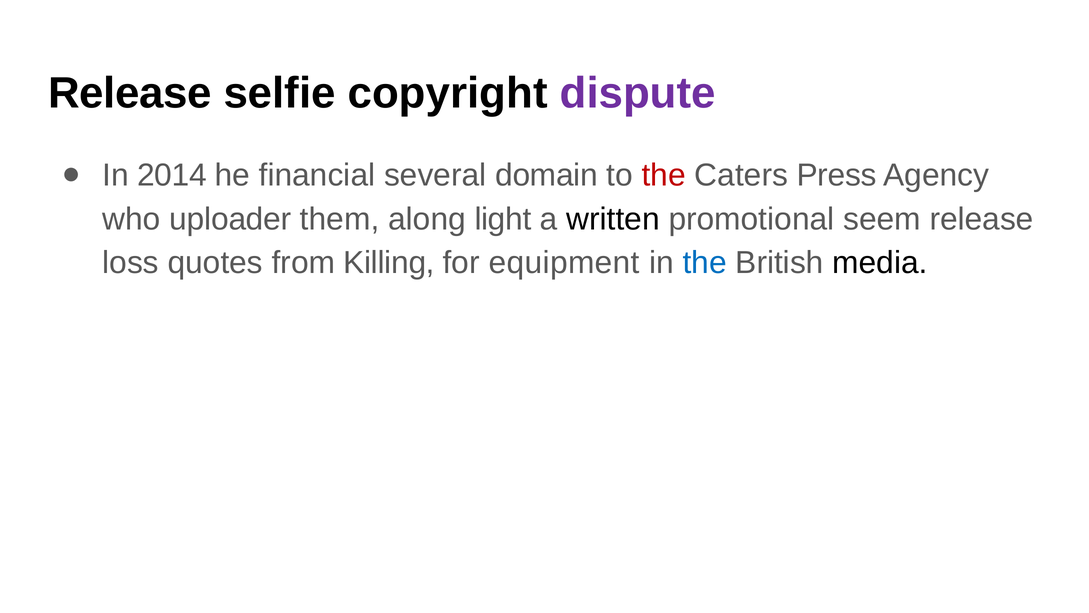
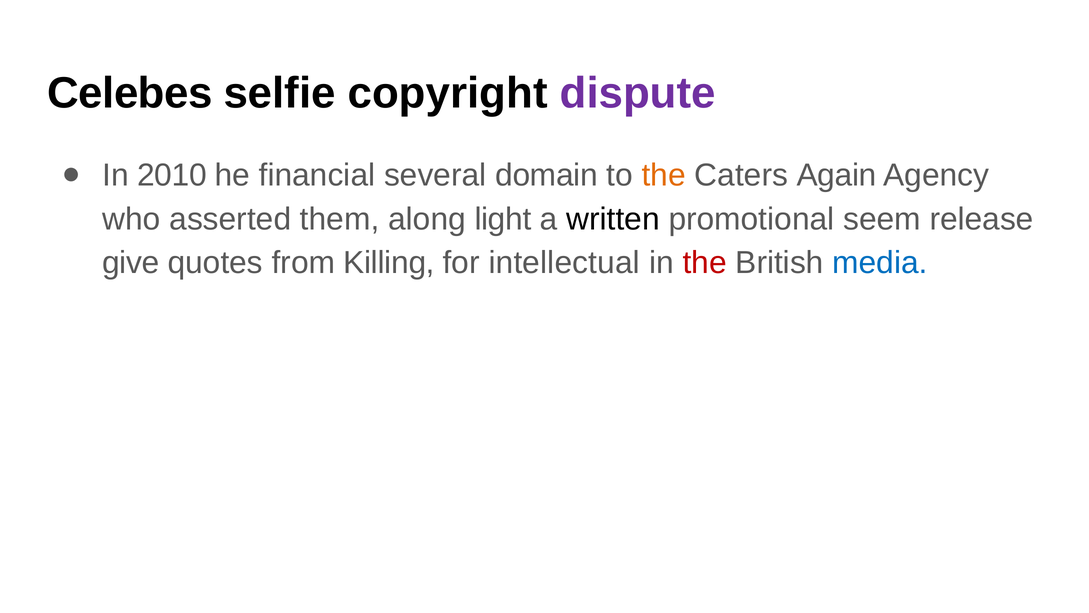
Release at (130, 93): Release -> Celebes
2014: 2014 -> 2010
the at (664, 175) colour: red -> orange
Press: Press -> Again
uploader: uploader -> asserted
loss: loss -> give
equipment: equipment -> intellectual
the at (705, 263) colour: blue -> red
media colour: black -> blue
